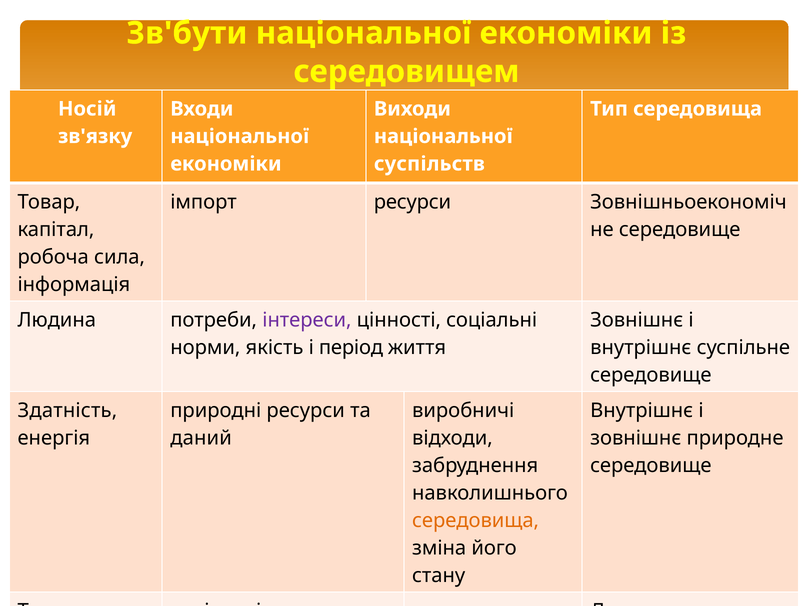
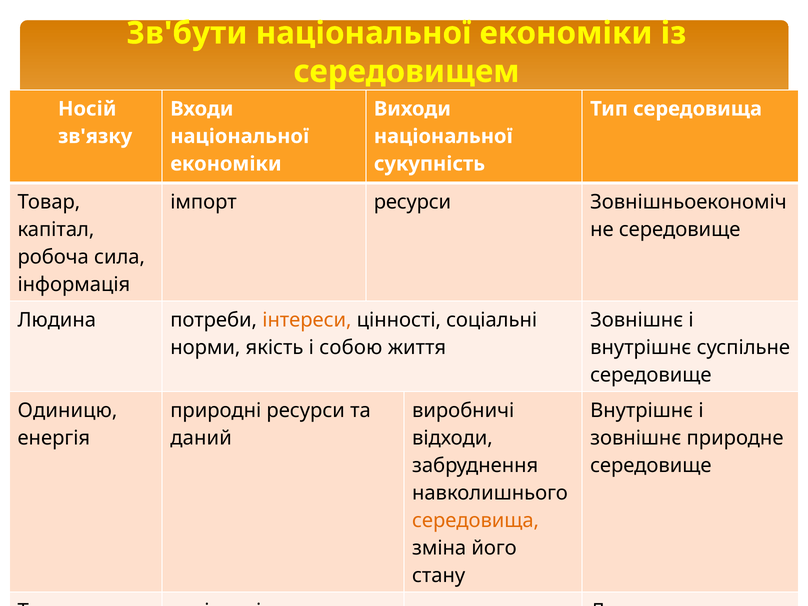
суспільств: суспільств -> сукупність
інтереси colour: purple -> orange
період: період -> собою
Здатність: Здатність -> Одиницю
